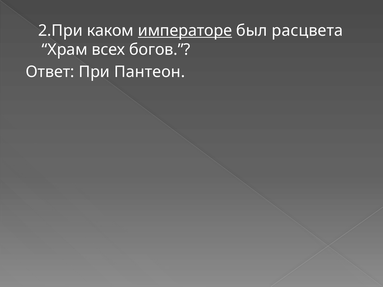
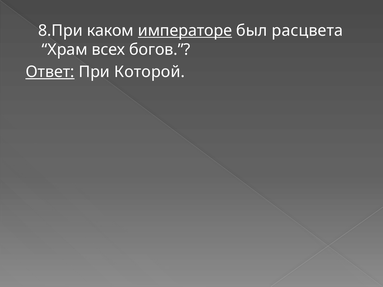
2.При: 2.При -> 8.При
Ответ underline: none -> present
Пантеон: Пантеон -> Которой
